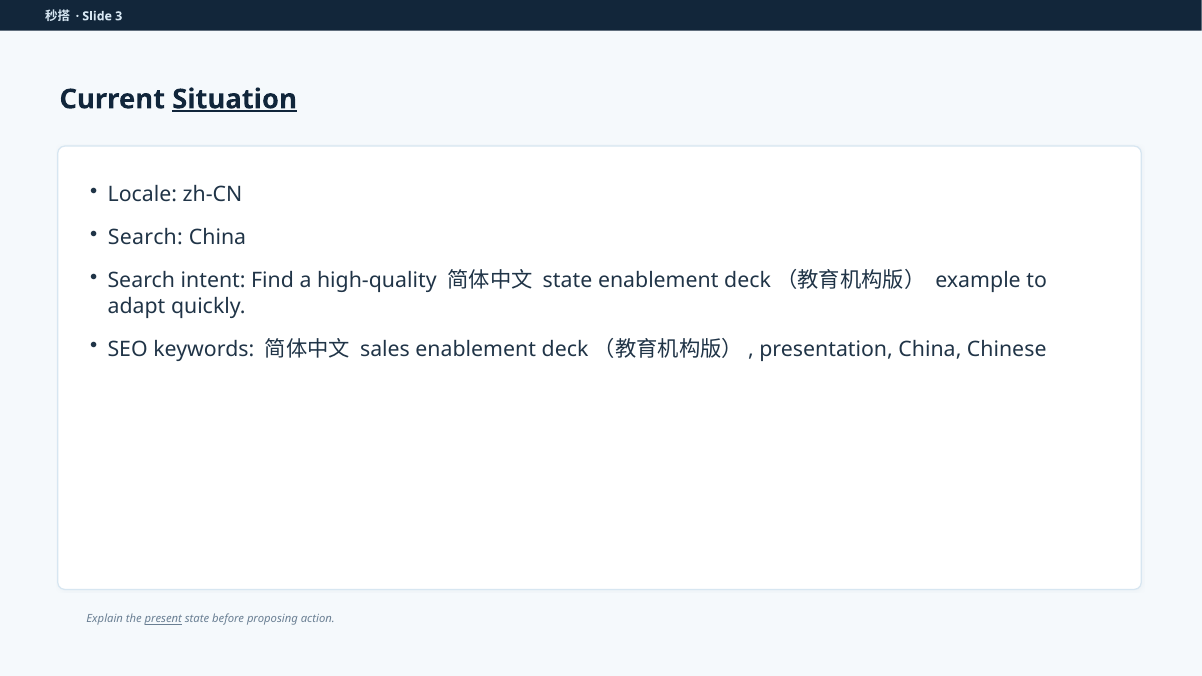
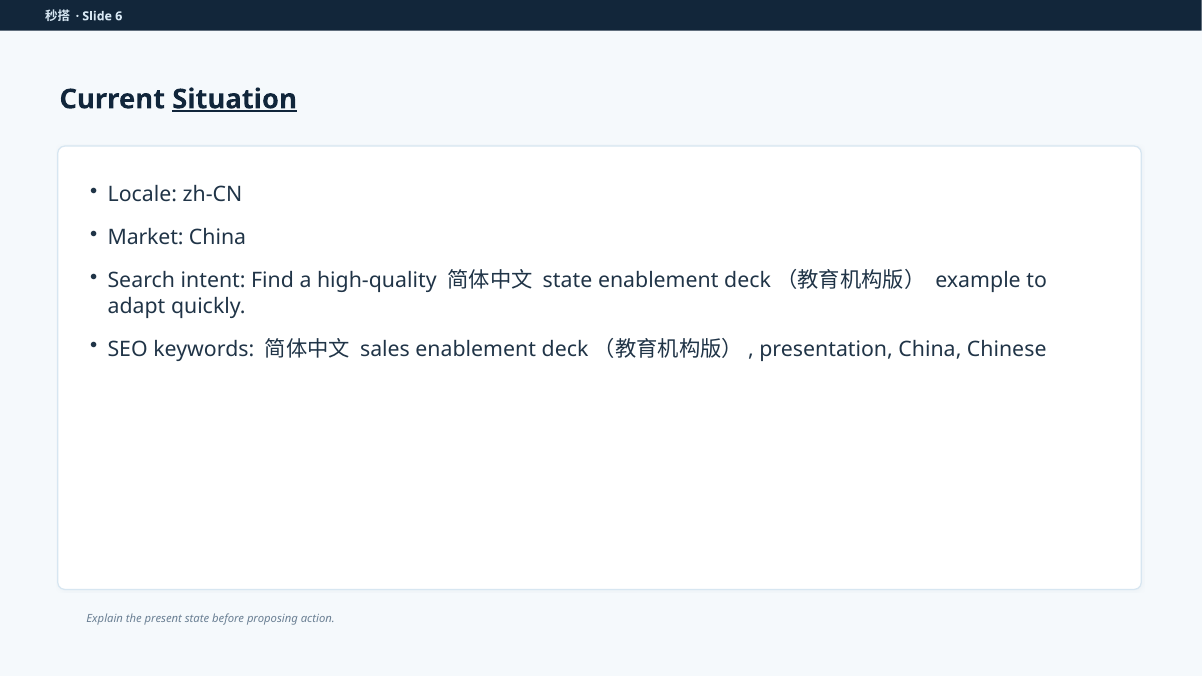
3: 3 -> 6
Search at (145, 238): Search -> Market
present underline: present -> none
